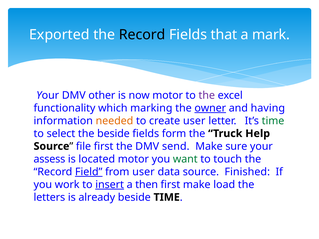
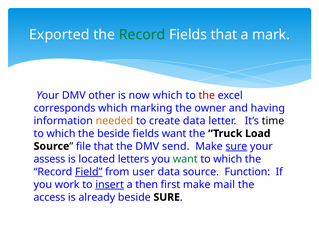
Record at (142, 35) colour: black -> green
now motor: motor -> which
the at (207, 95) colour: purple -> red
functionality: functionality -> corresponds
owner underline: present -> none
create user: user -> data
time at (273, 121) colour: green -> black
select at (61, 134): select -> which
fields form: form -> want
Help: Help -> Load
file first: first -> that
sure at (236, 146) underline: none -> present
located motor: motor -> letters
touch at (228, 159): touch -> which
Finished: Finished -> Function
load: load -> mail
letters: letters -> access
beside TIME: TIME -> SURE
